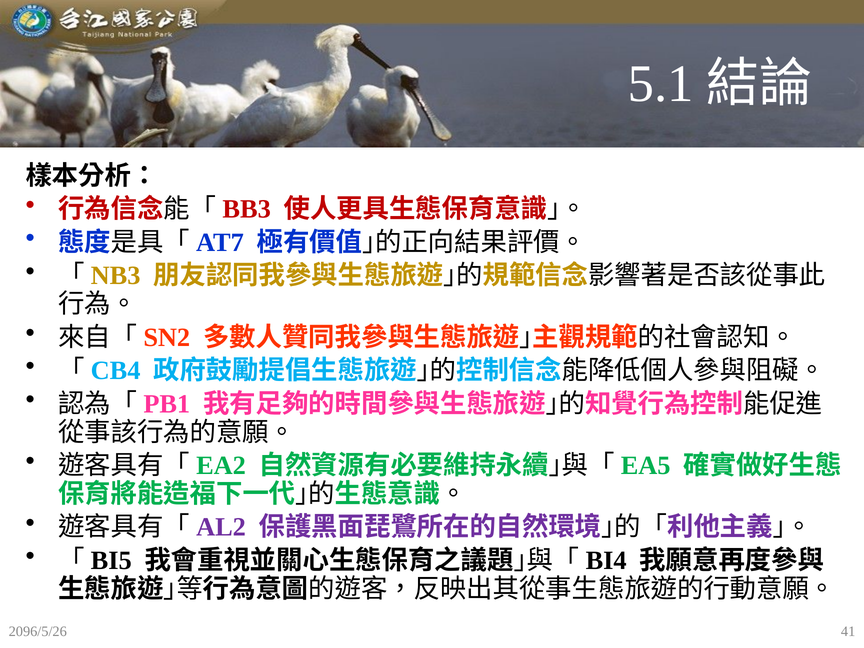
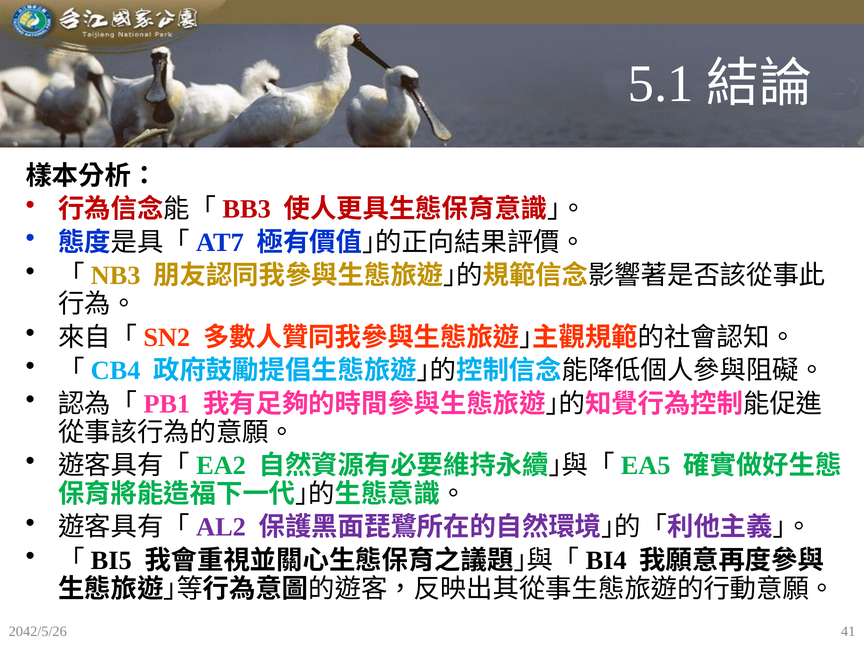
2096/5/26: 2096/5/26 -> 2042/5/26
